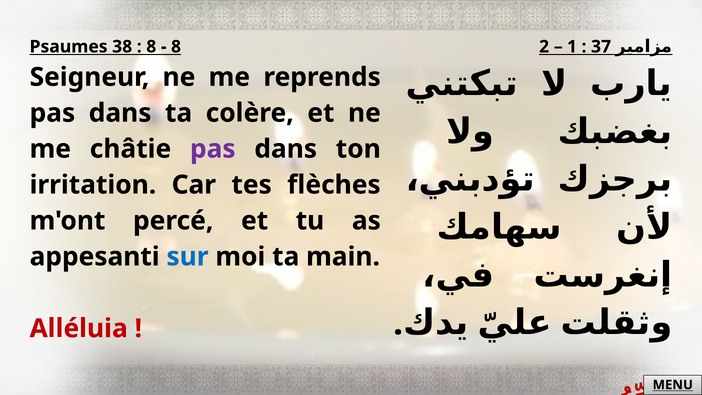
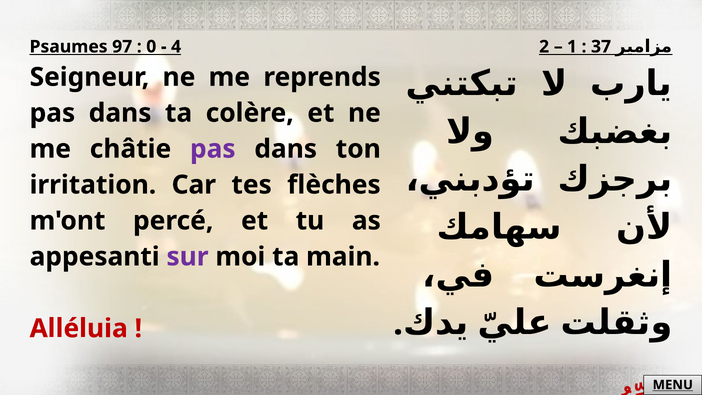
38: 38 -> 97
8 at (151, 47): 8 -> 0
8 at (176, 47): 8 -> 4
sur colour: blue -> purple
